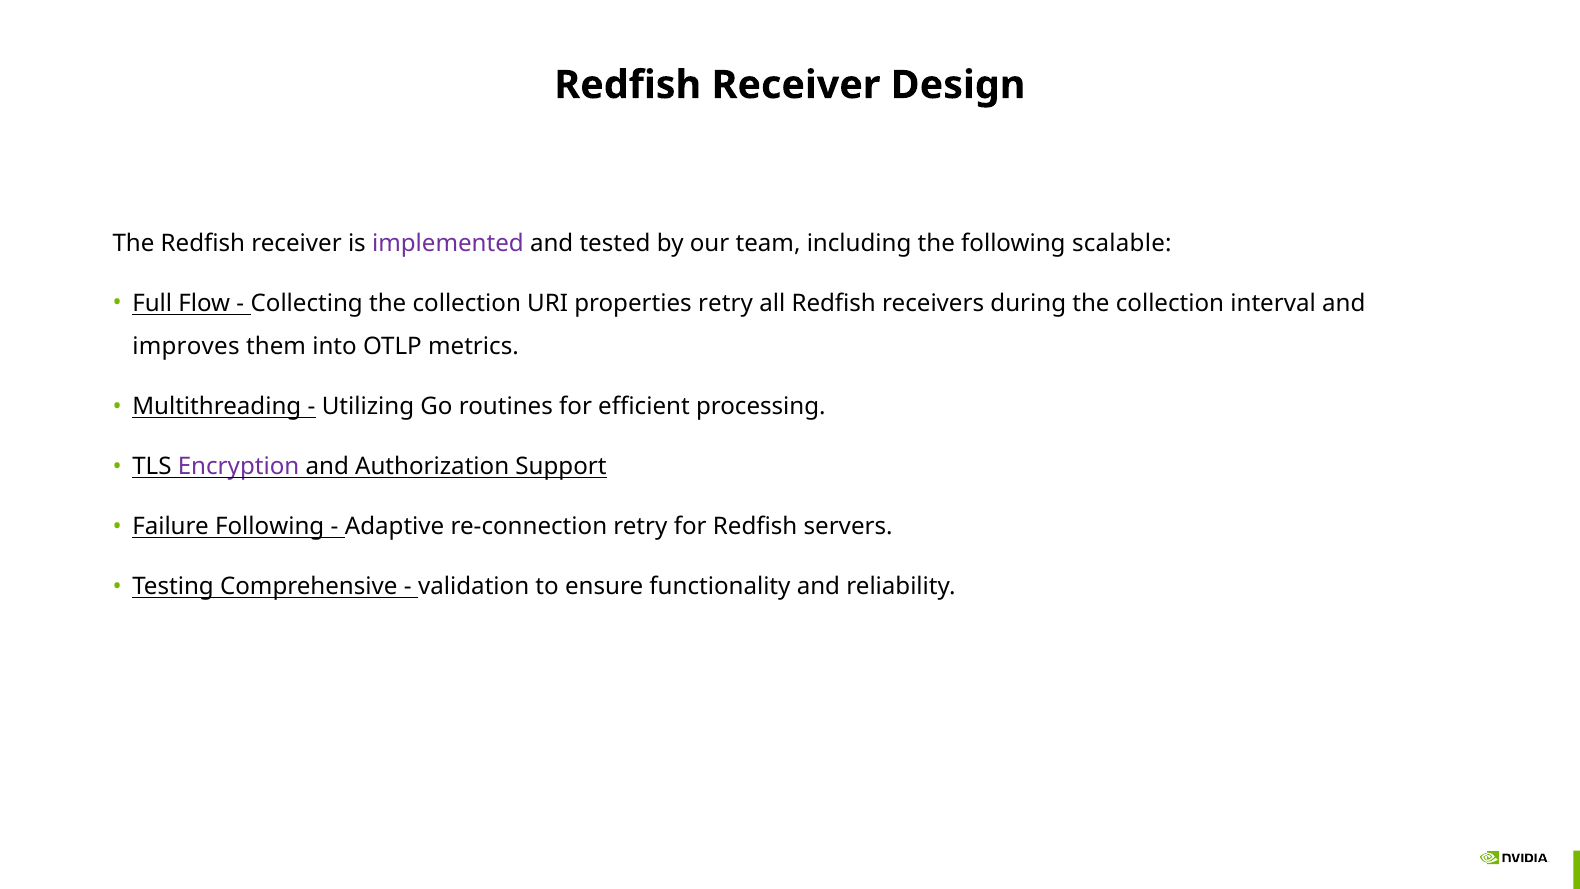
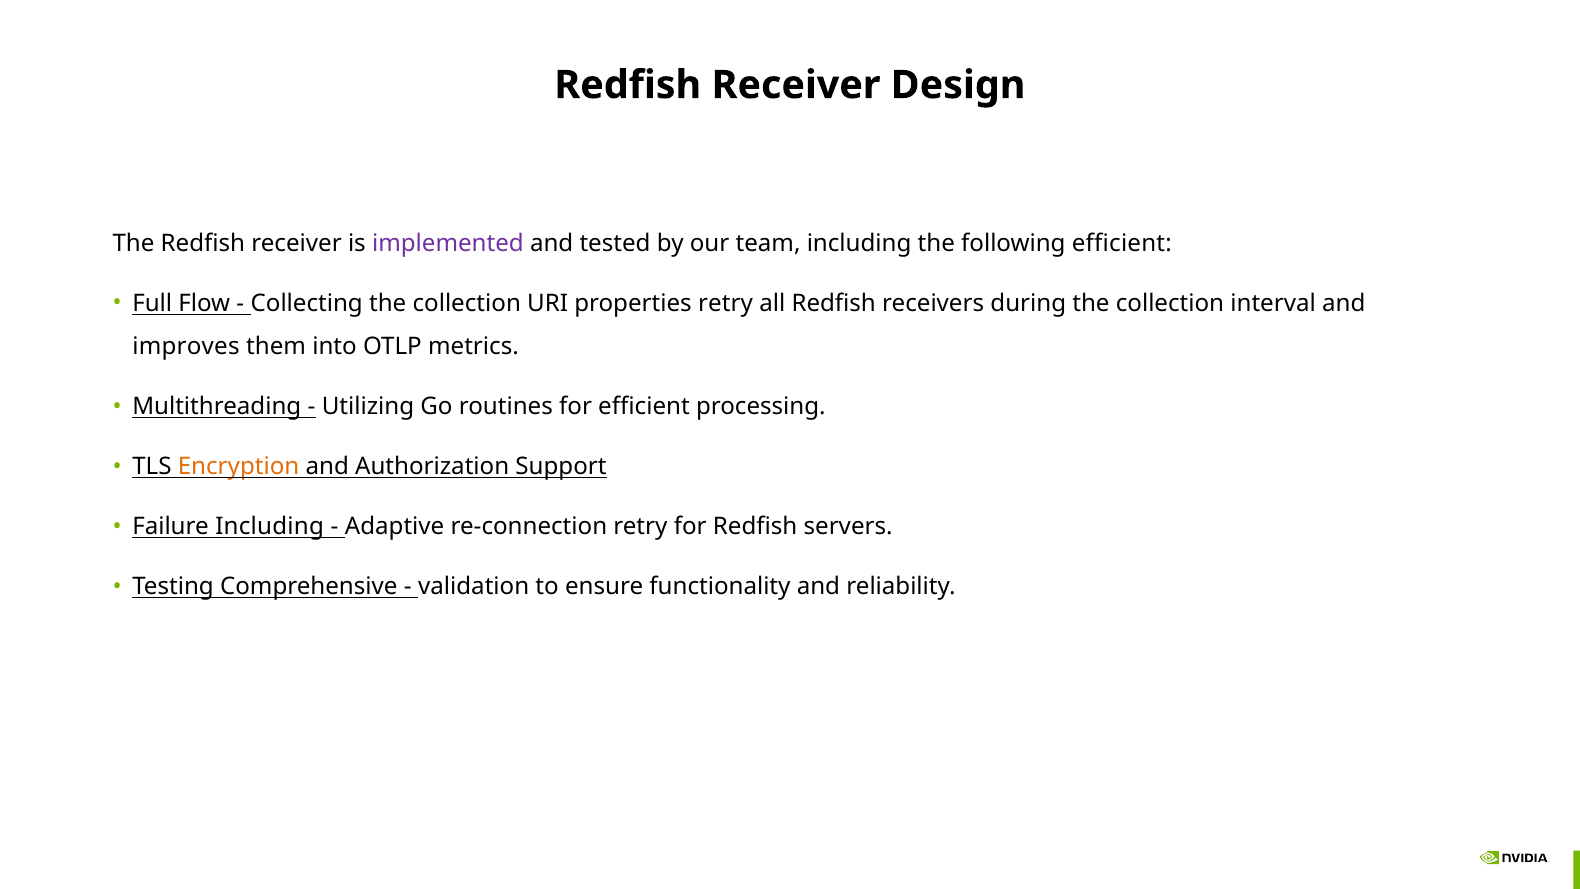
following scalable: scalable -> efficient
Encryption colour: purple -> orange
Failure Following: Following -> Including
